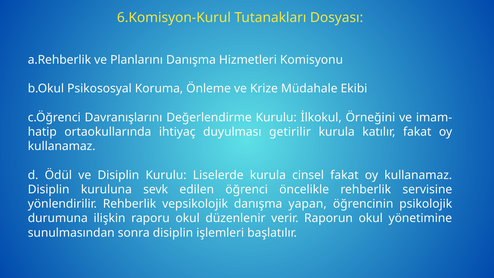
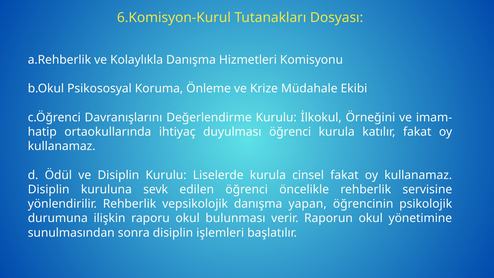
Planlarını: Planlarını -> Kolaylıkla
duyulması getirilir: getirilir -> öğrenci
düzenlenir: düzenlenir -> bulunması
